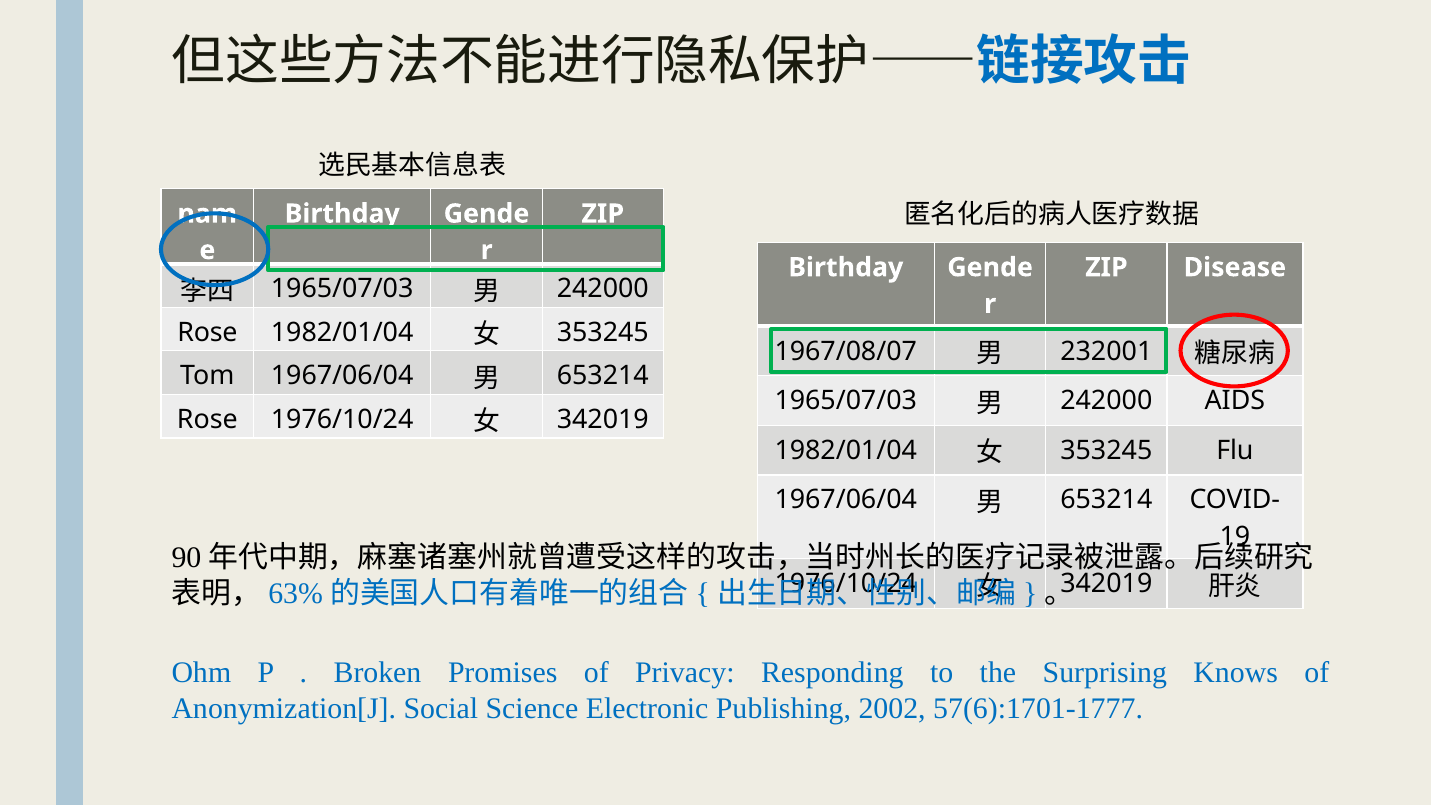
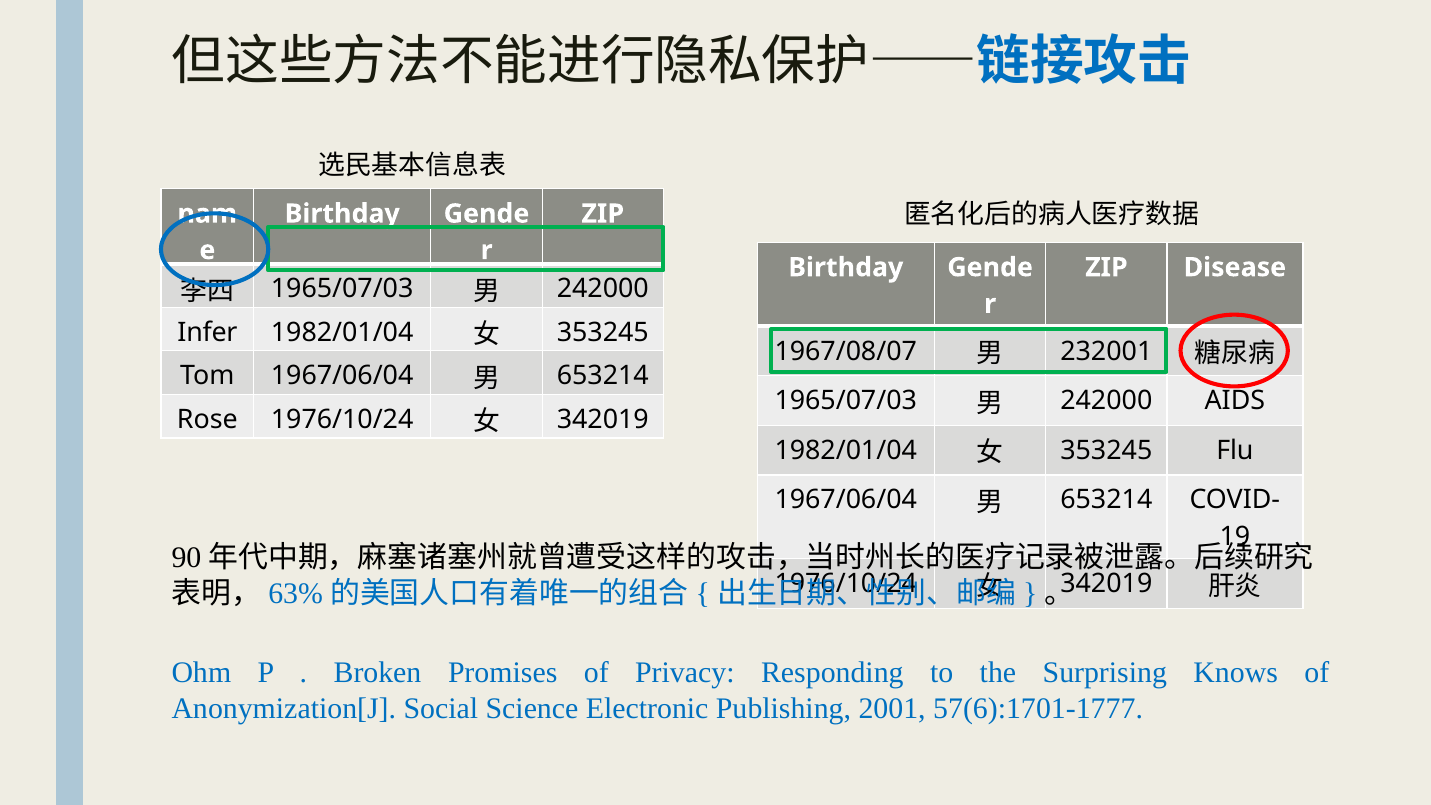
Rose at (207, 332): Rose -> Infer
2002: 2002 -> 2001
